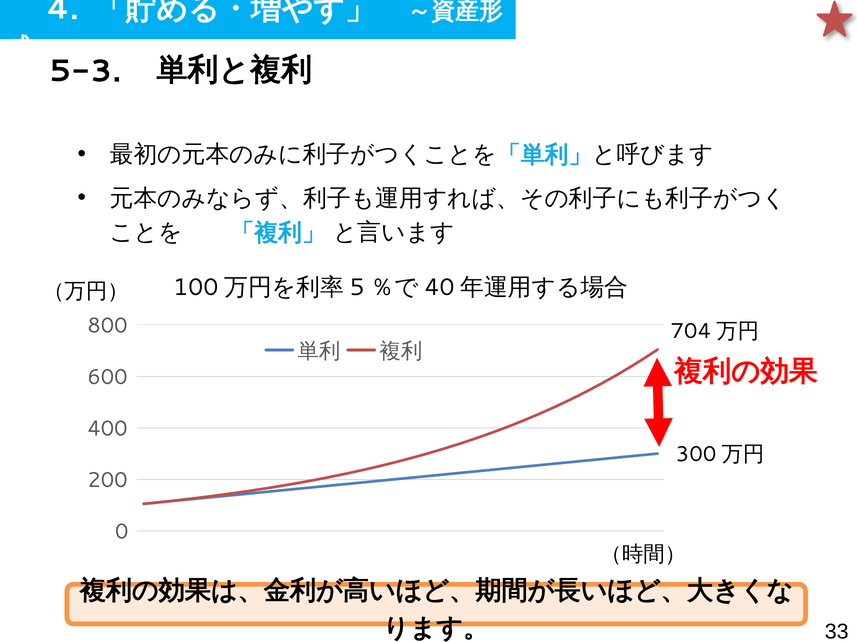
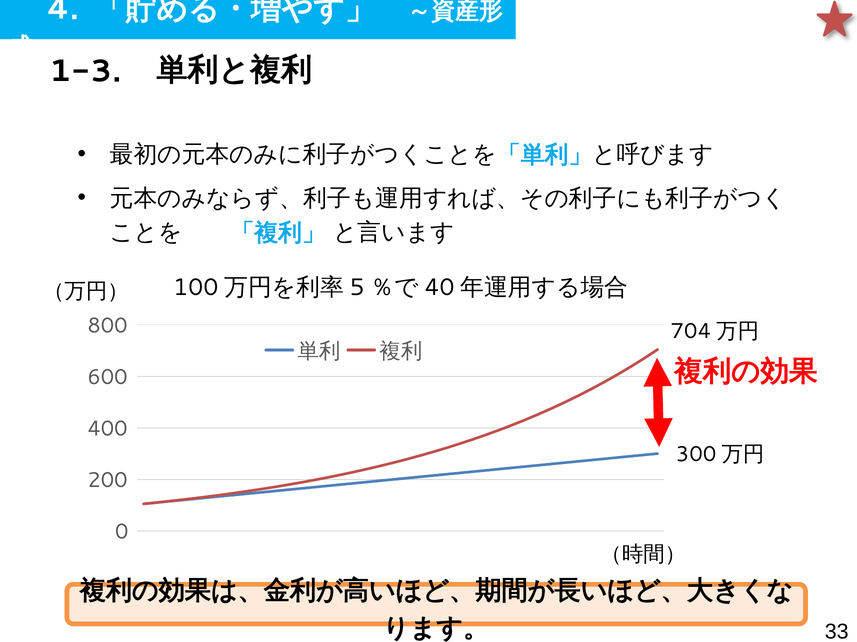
5-3: 5-3 -> 1-3
